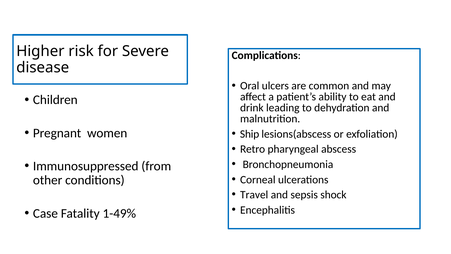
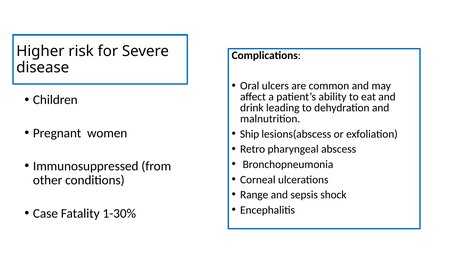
Travel: Travel -> Range
1-49%: 1-49% -> 1-30%
